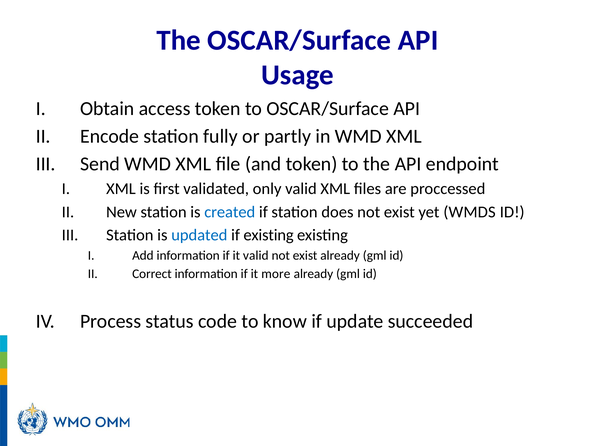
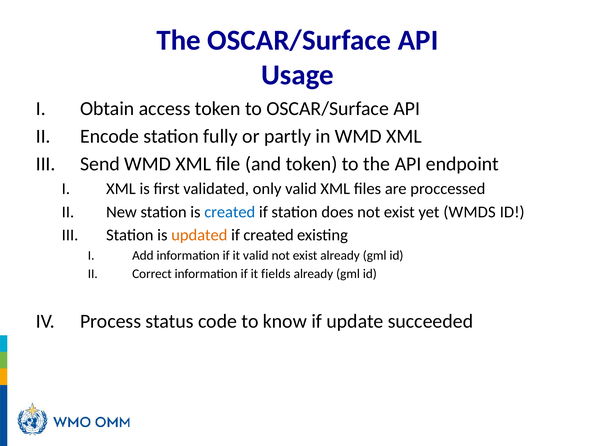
updated colour: blue -> orange
if existing: existing -> created
more: more -> fields
